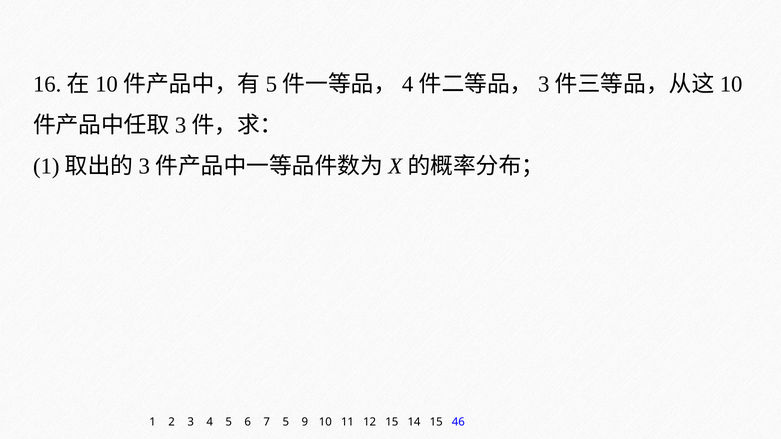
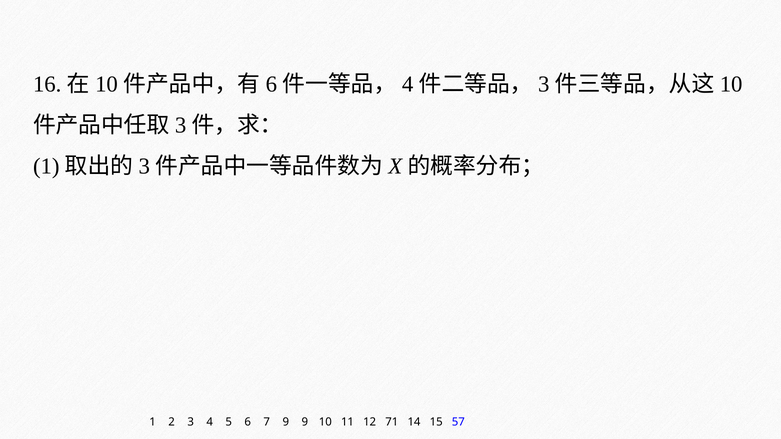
5 at (271, 84): 5 -> 6
7 5: 5 -> 9
12 15: 15 -> 71
46: 46 -> 57
